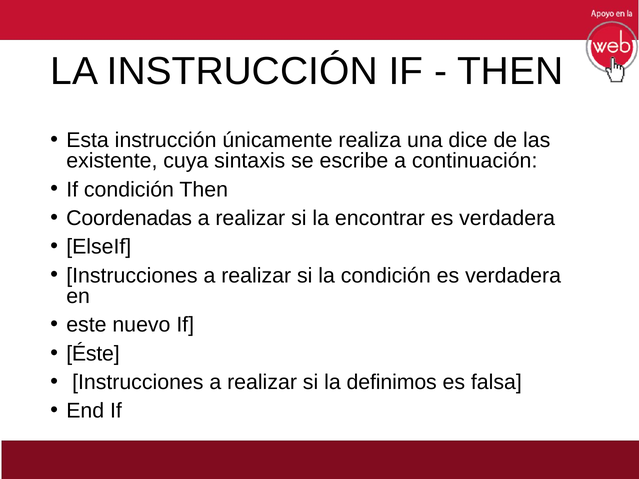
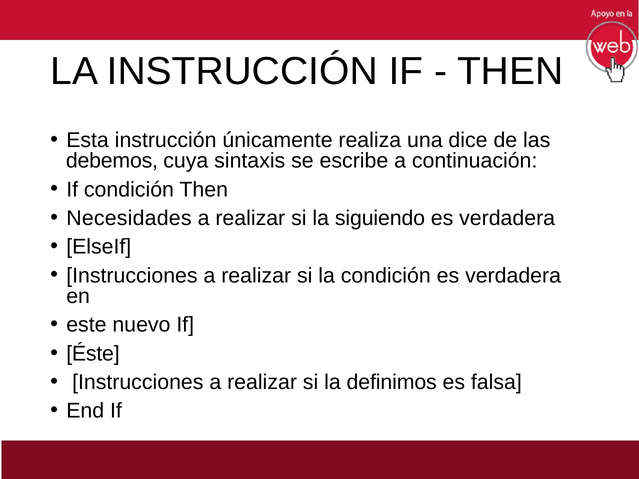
existente: existente -> debemos
Coordenadas: Coordenadas -> Necesidades
encontrar: encontrar -> siguiendo
